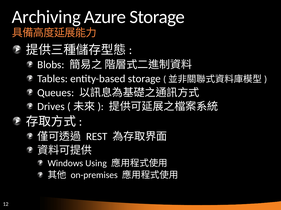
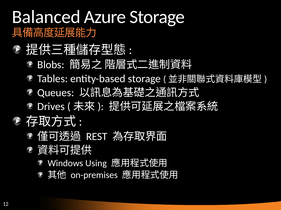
Archiving: Archiving -> Balanced
